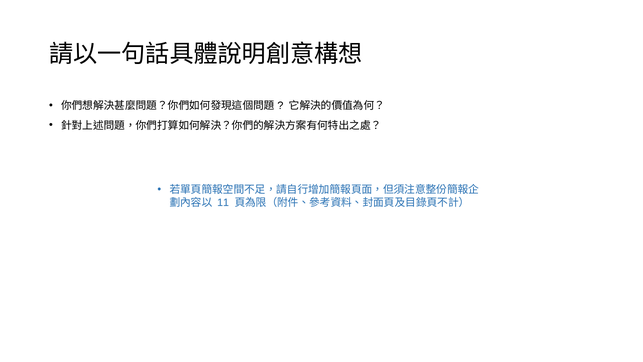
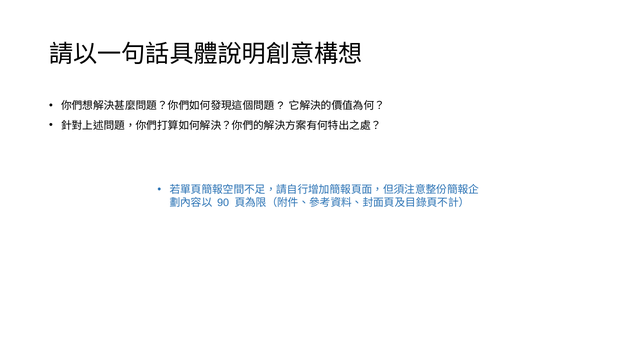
11: 11 -> 90
